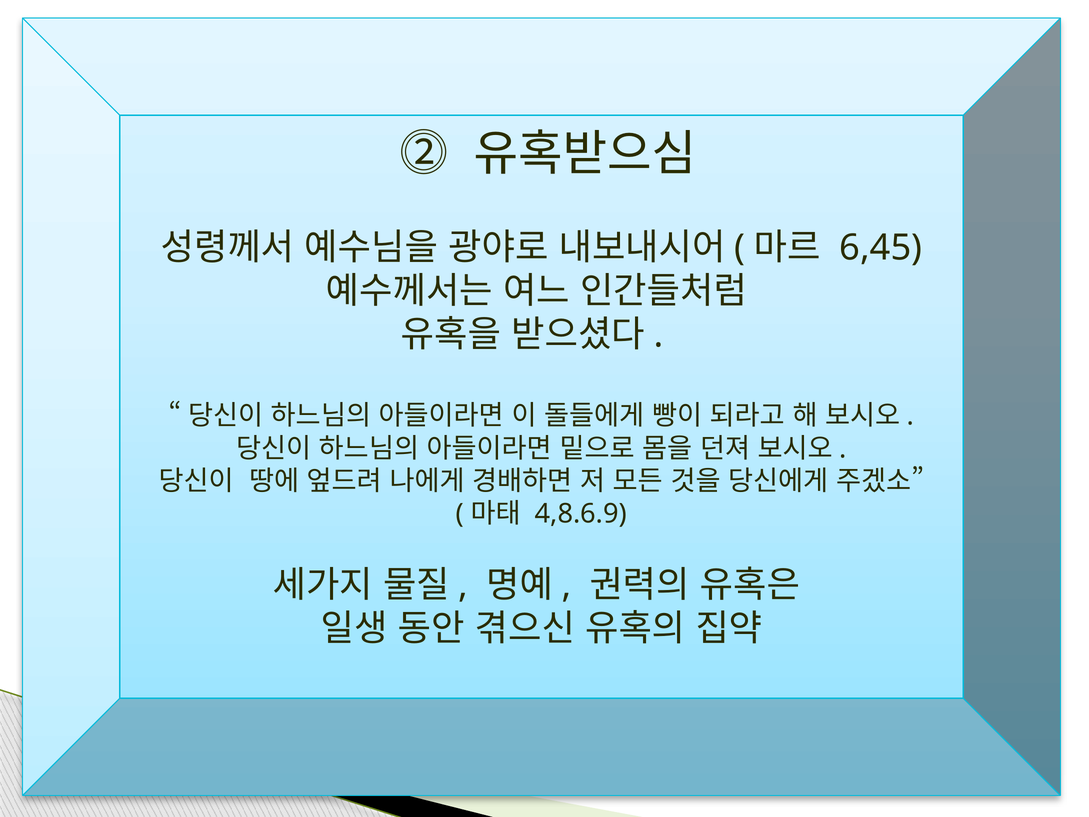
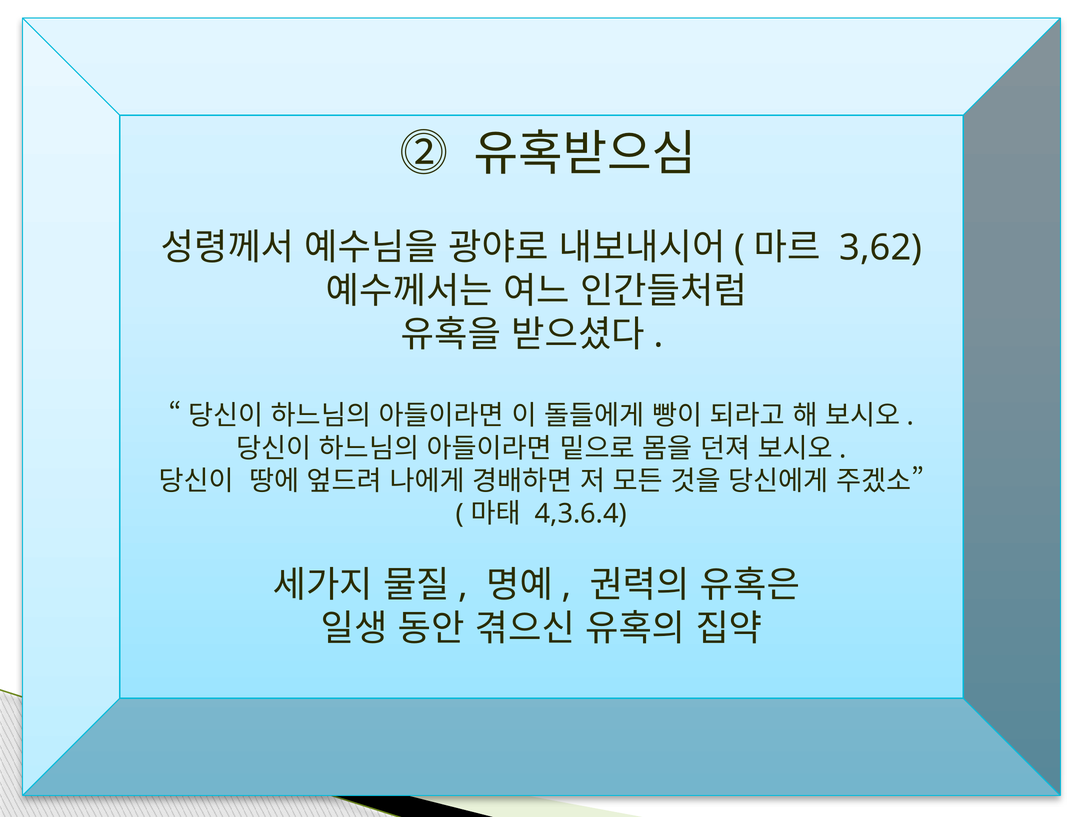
6,45: 6,45 -> 3,62
4,8.6.9: 4,8.6.9 -> 4,3.6.4
